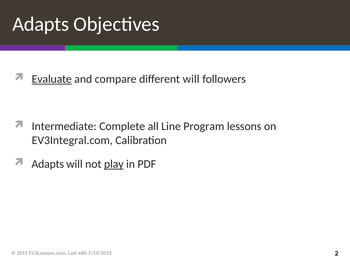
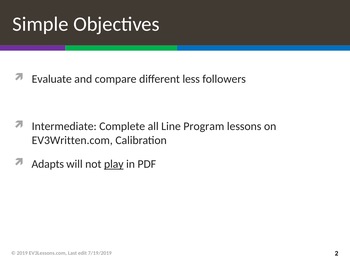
Adapts at (41, 24): Adapts -> Simple
Evaluate underline: present -> none
different will: will -> less
EV3Integral.com: EV3Integral.com -> EV3Written.com
